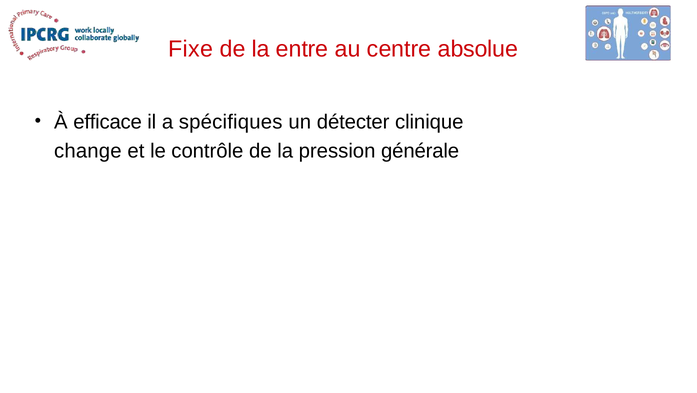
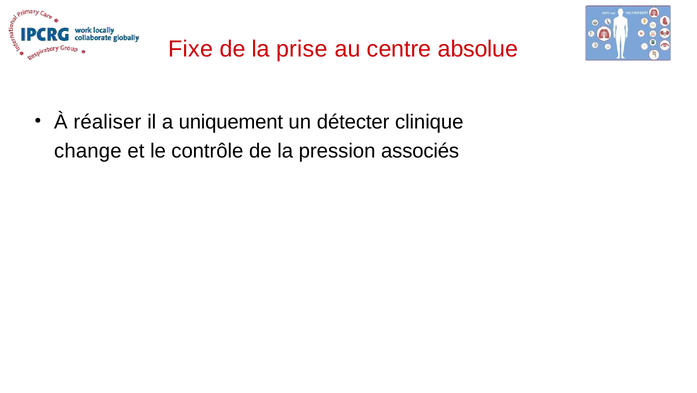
entre: entre -> prise
efficace: efficace -> réaliser
spécifiques: spécifiques -> uniquement
générale: générale -> associés
